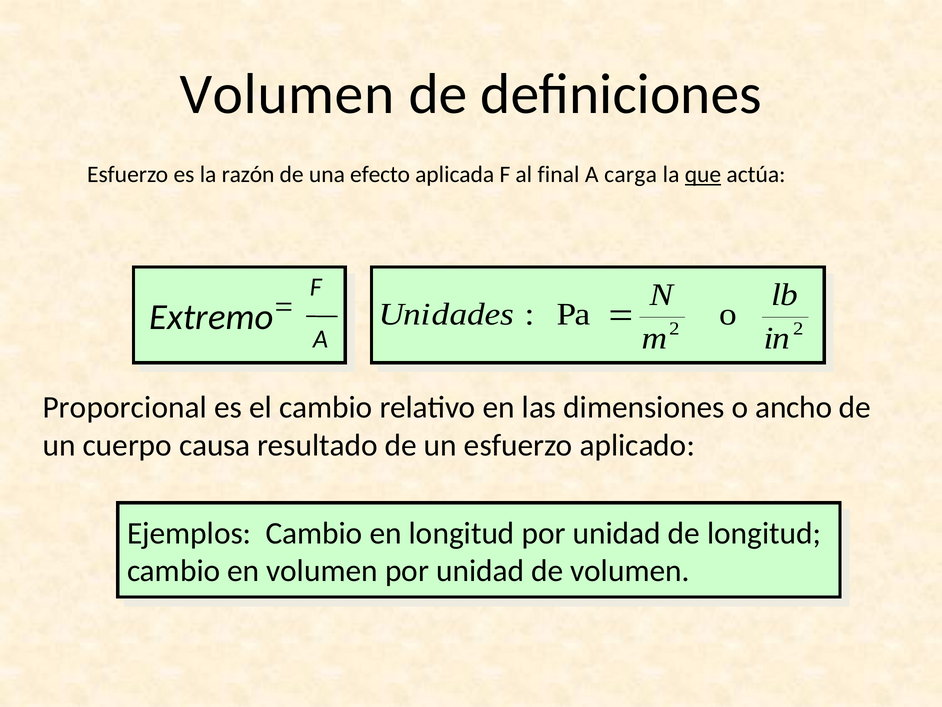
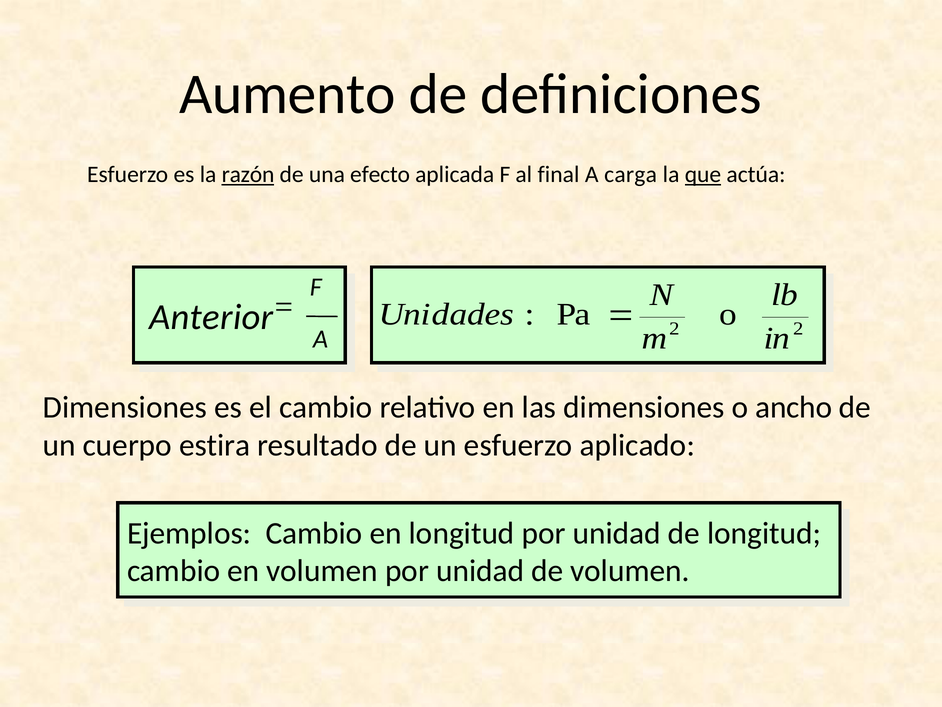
Volumen at (287, 94): Volumen -> Aumento
razón underline: none -> present
Extremo: Extremo -> Anterior
Proporcional at (125, 407): Proporcional -> Dimensiones
causa: causa -> estira
